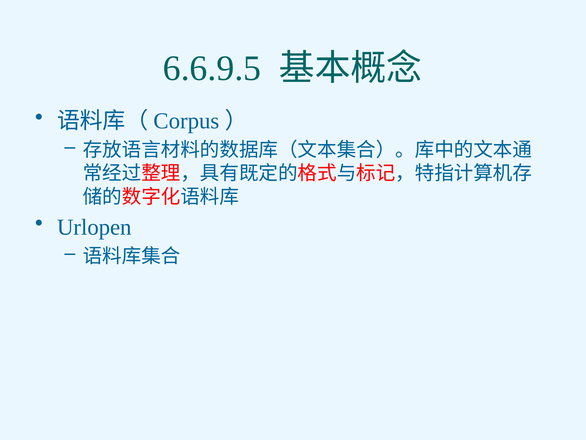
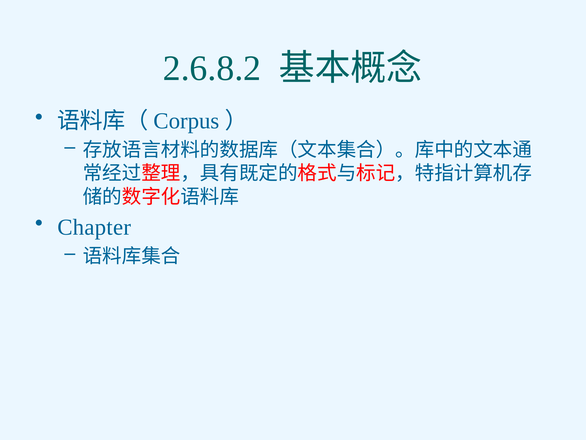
6.6.9.5: 6.6.9.5 -> 2.6.8.2
Urlopen: Urlopen -> Chapter
